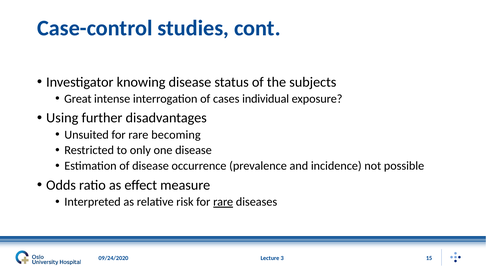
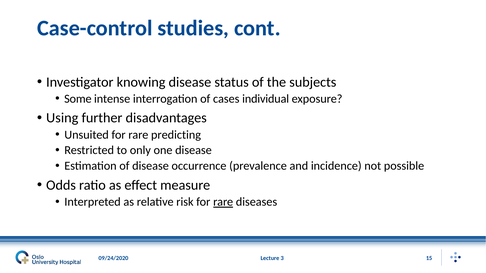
Great: Great -> Some
becoming: becoming -> predicting
